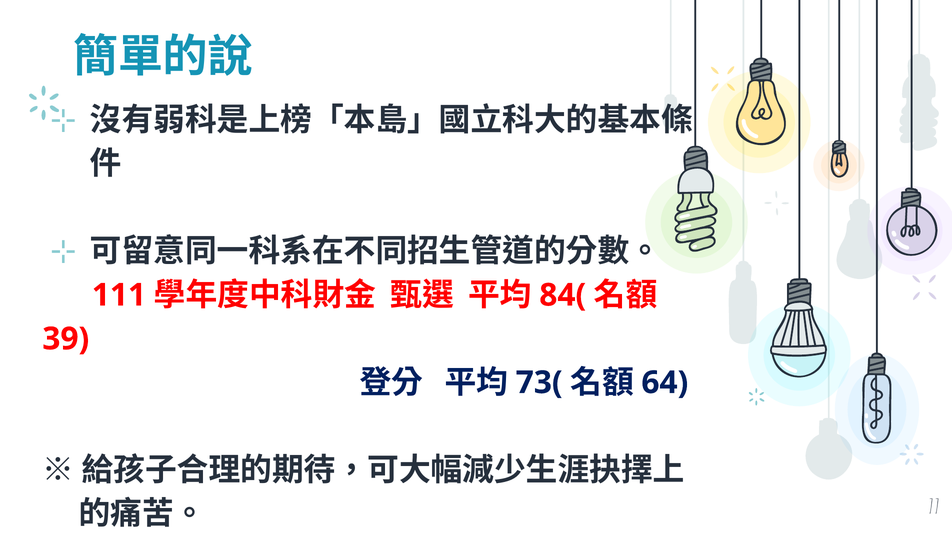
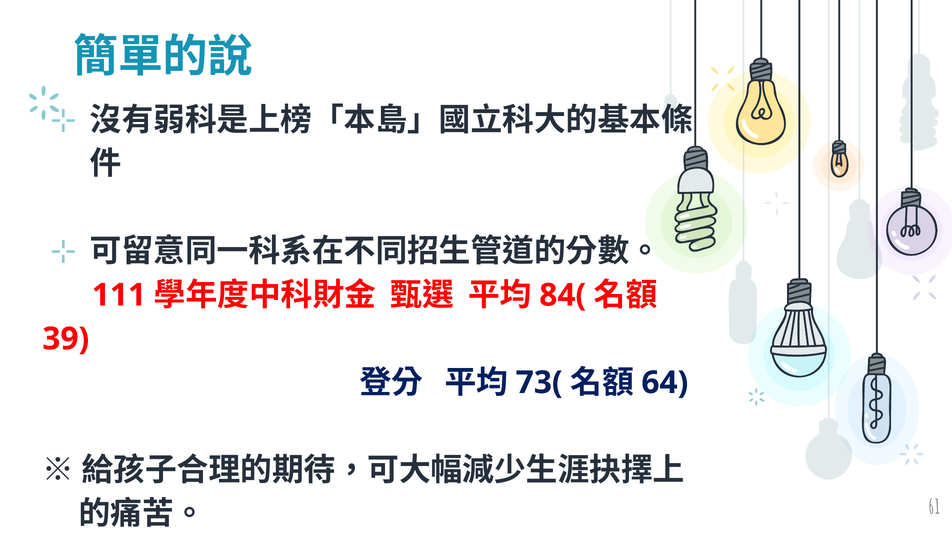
77: 77 -> 61
